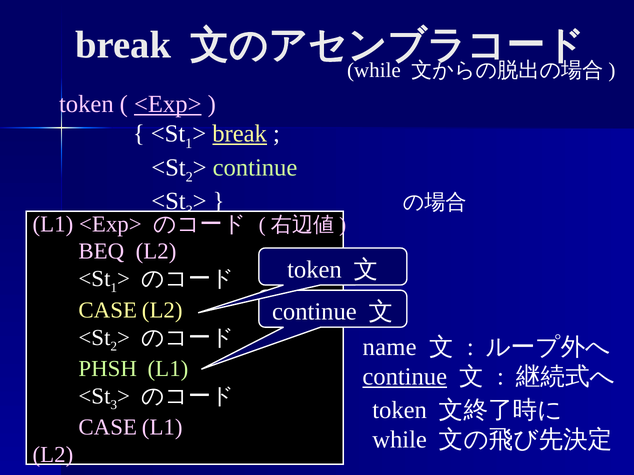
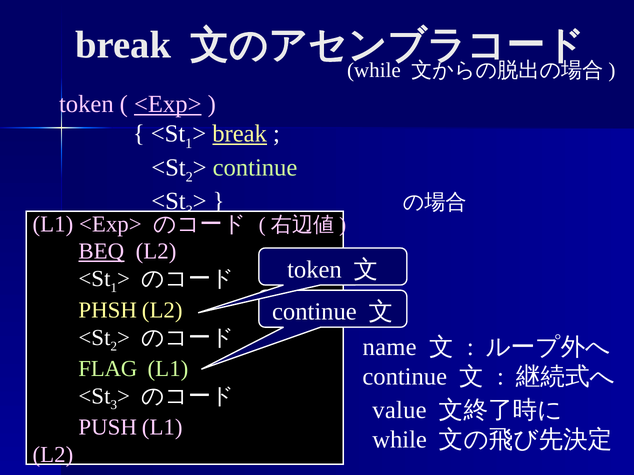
BEQ underline: none -> present
CASE at (108, 310): CASE -> PHSH
PHSH: PHSH -> FLAG
continue at (405, 377) underline: present -> none
token at (400, 411): token -> value
CASE at (108, 428): CASE -> PUSH
